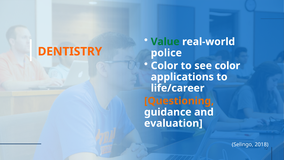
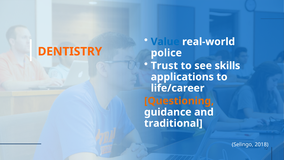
Value colour: green -> blue
Color at (164, 66): Color -> Trust
see color: color -> skills
evaluation: evaluation -> traditional
